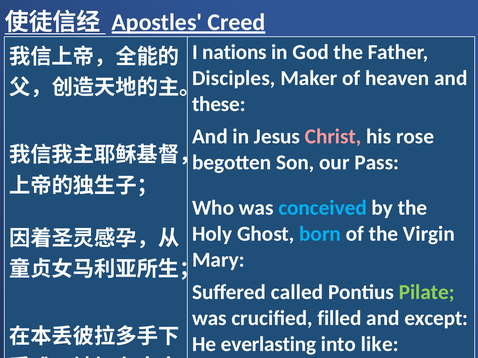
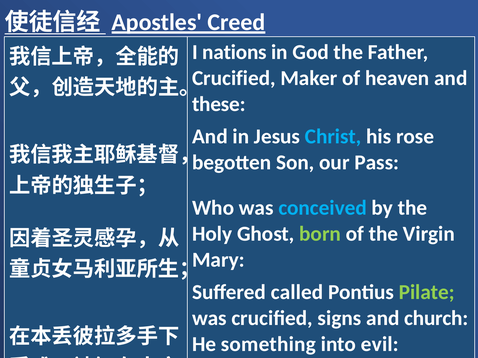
Disciples at (234, 78): Disciples -> Crucified
Christ colour: pink -> light blue
born colour: light blue -> light green
filled: filled -> signs
except: except -> church
everlasting: everlasting -> something
like: like -> evil
